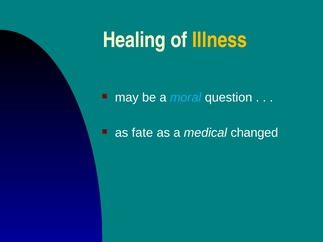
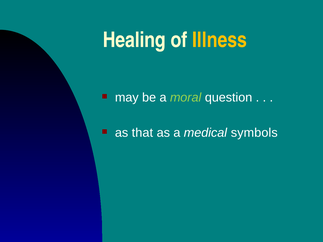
moral colour: light blue -> light green
fate: fate -> that
changed: changed -> symbols
